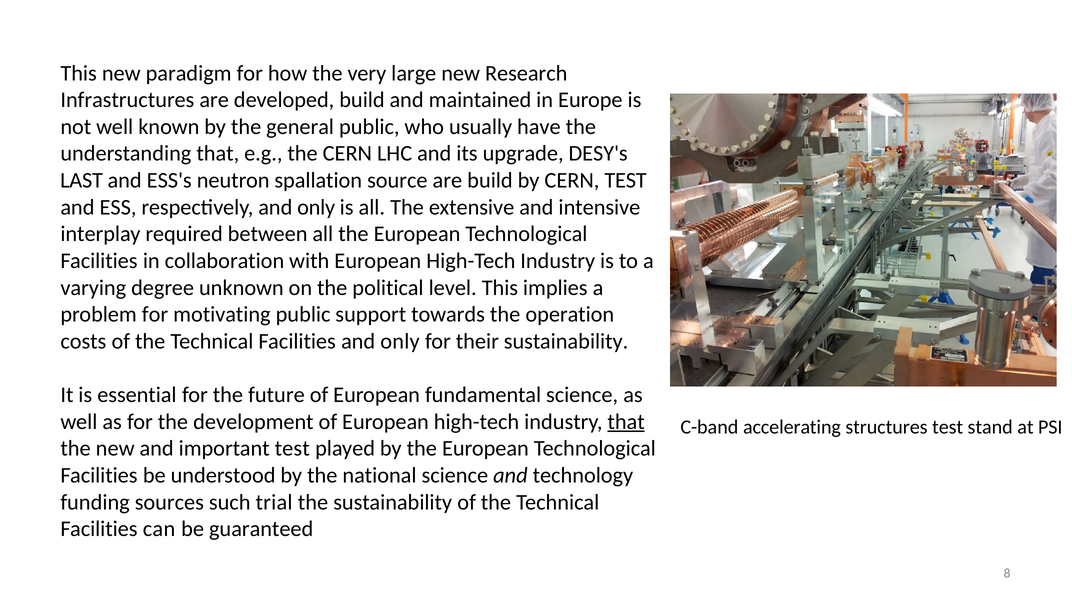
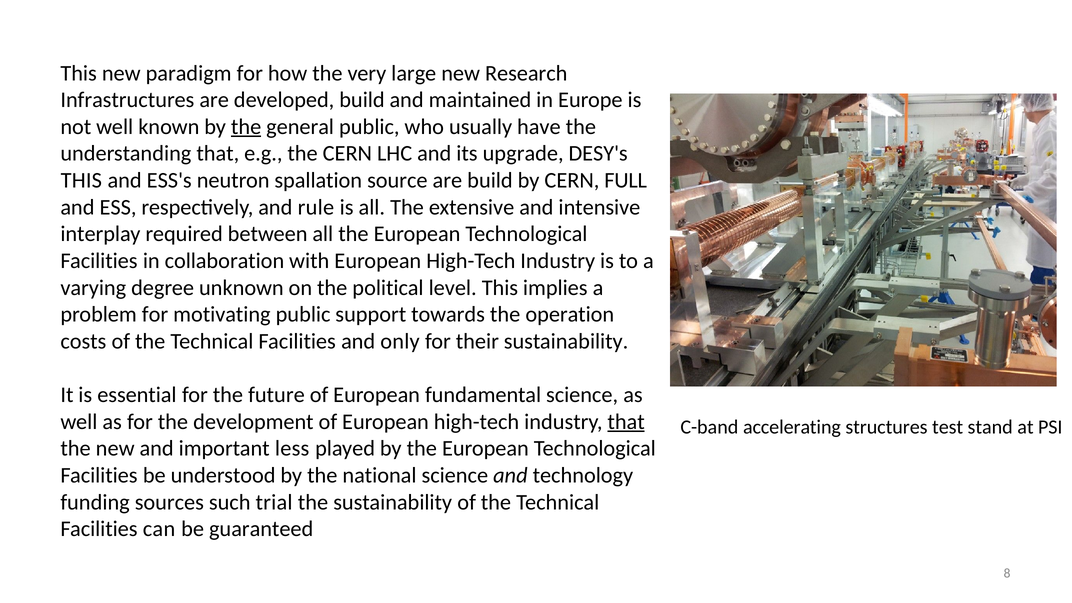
the at (246, 127) underline: none -> present
LAST at (82, 180): LAST -> THIS
CERN TEST: TEST -> FULL
respectively and only: only -> rule
important test: test -> less
